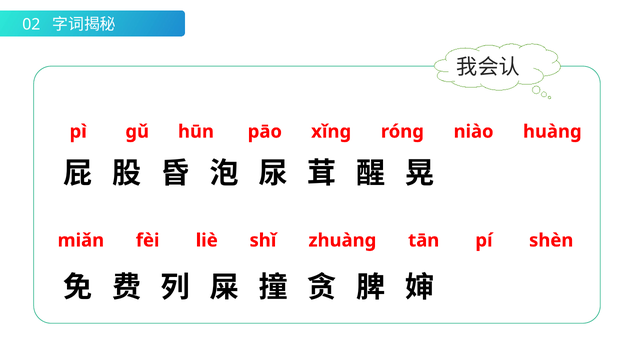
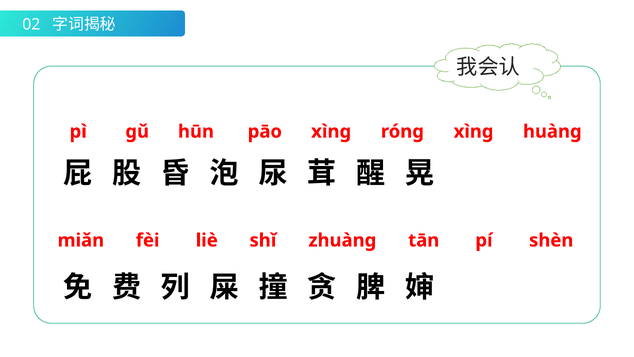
pāo xǐnɡ: xǐnɡ -> xìnɡ
rónɡ niào: niào -> xìnɡ
